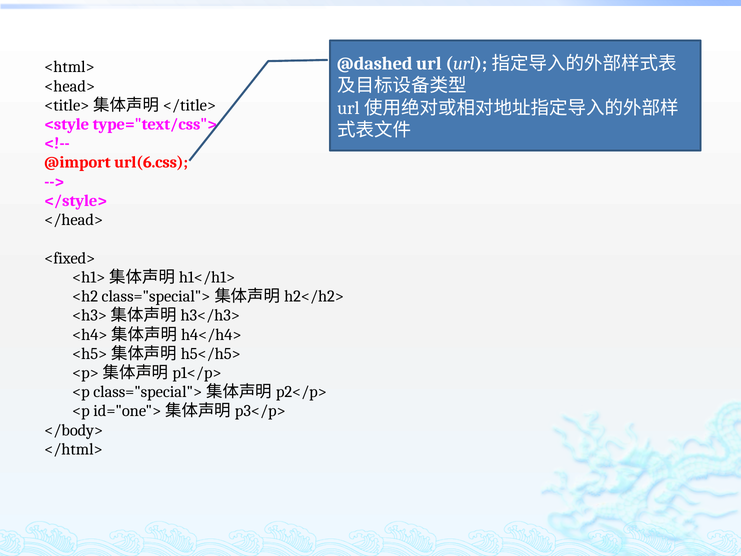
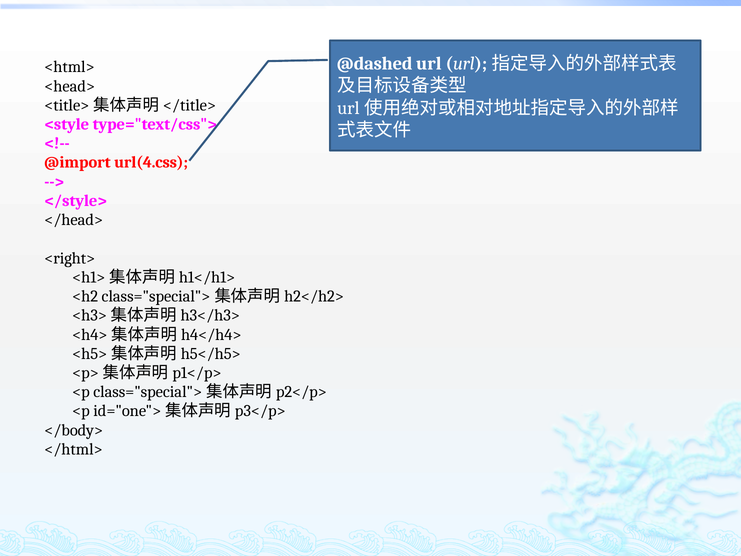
url(6.css: url(6.css -> url(4.css
<fixed>: <fixed> -> <right>
